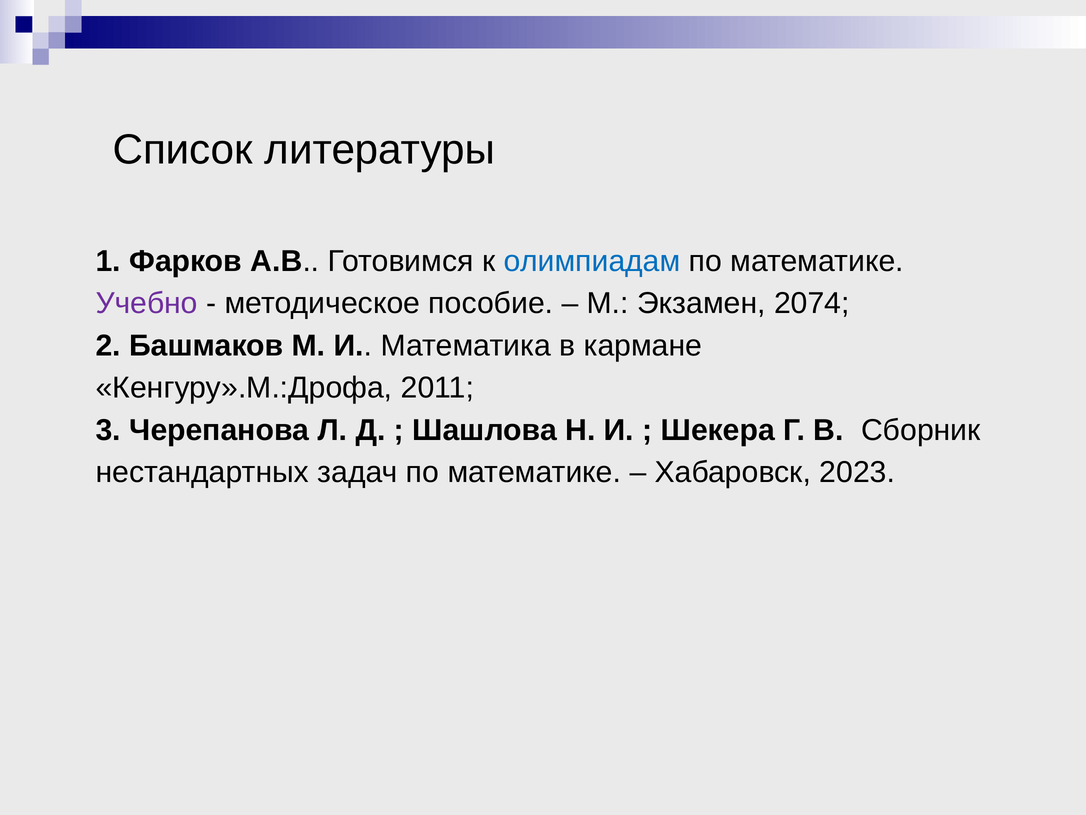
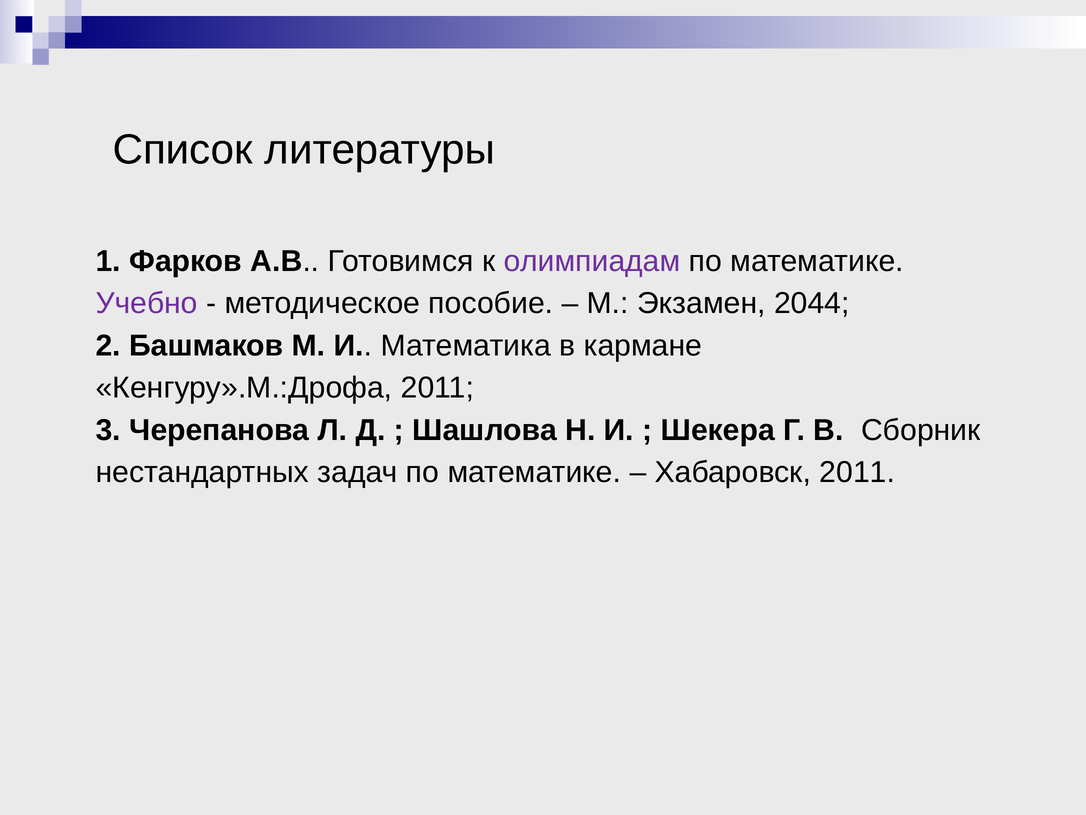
олимпиадам colour: blue -> purple
2074: 2074 -> 2044
Хабаровск 2023: 2023 -> 2011
